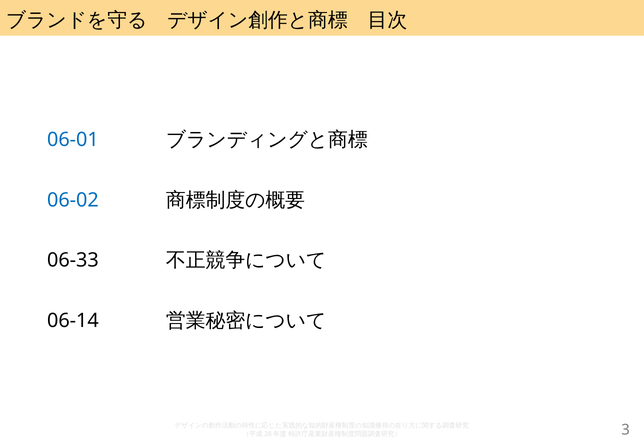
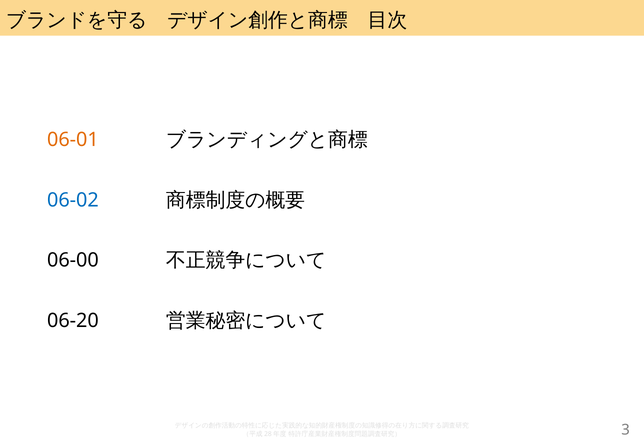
06-01 colour: blue -> orange
06-33: 06-33 -> 06-00
06-14: 06-14 -> 06-20
